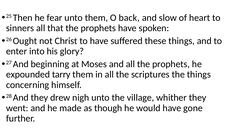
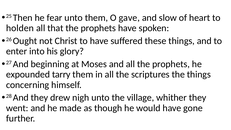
back: back -> gave
sinners: sinners -> holden
